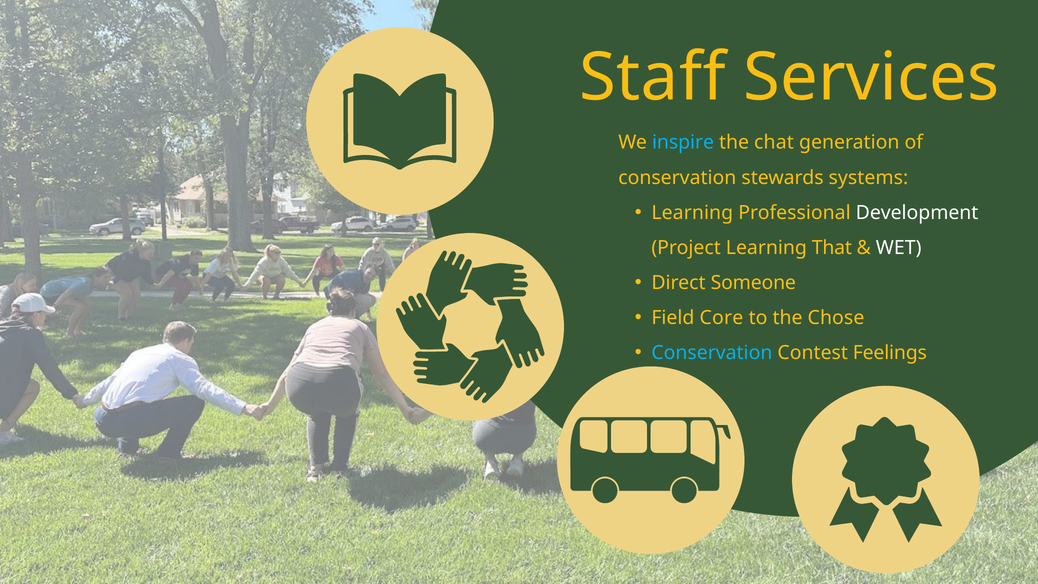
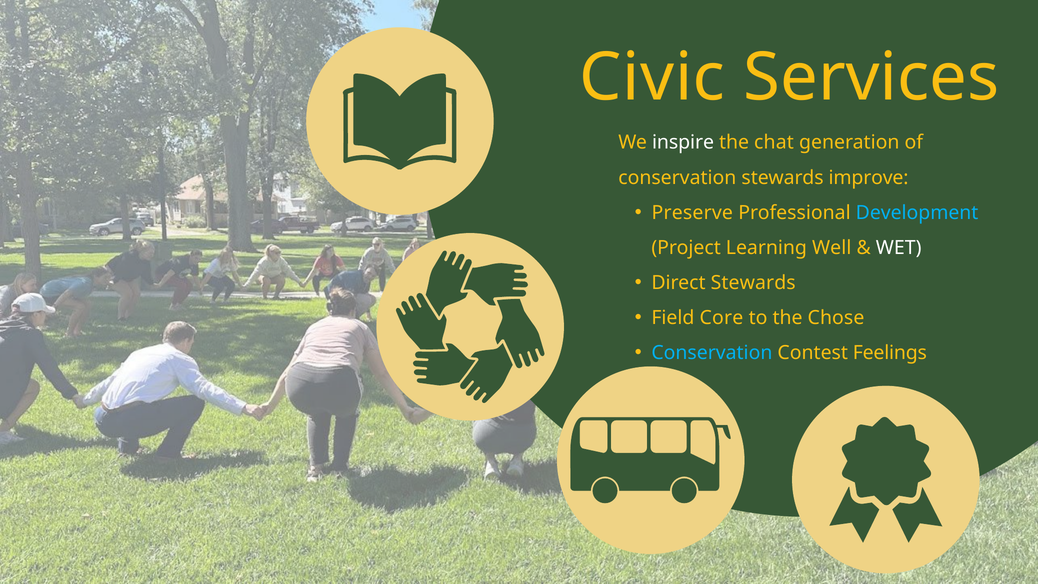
Staff: Staff -> Civic
inspire colour: light blue -> white
systems: systems -> improve
Learning at (692, 213): Learning -> Preserve
Development colour: white -> light blue
That: That -> Well
Direct Someone: Someone -> Stewards
